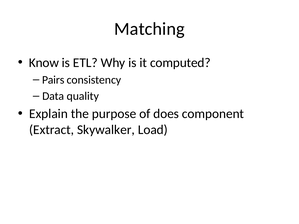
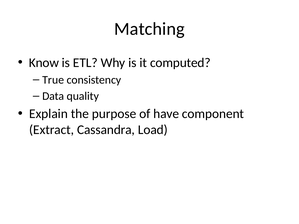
Pairs: Pairs -> True
does: does -> have
Skywalker: Skywalker -> Cassandra
